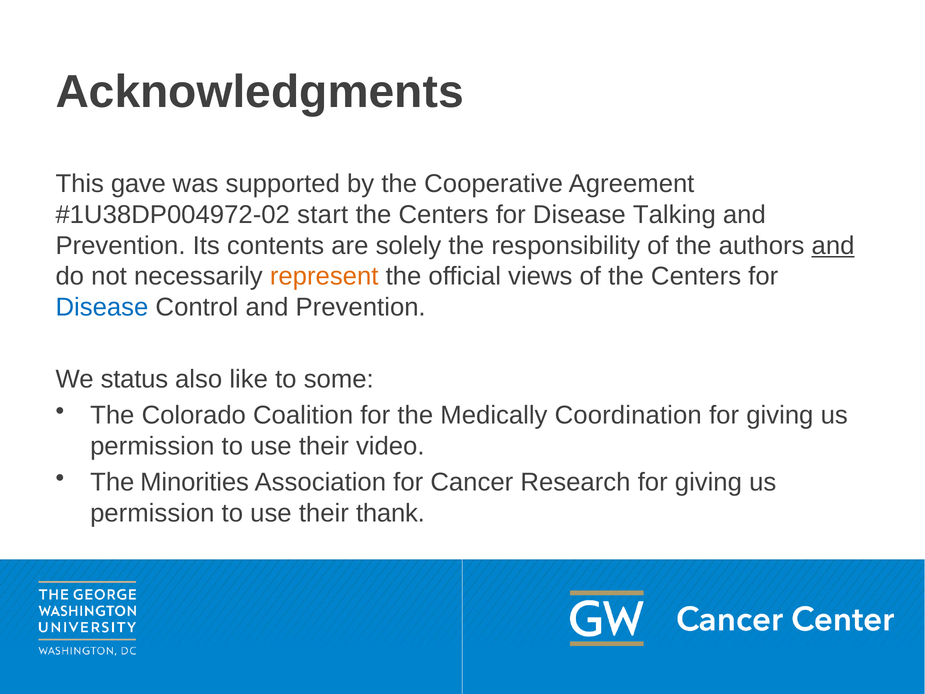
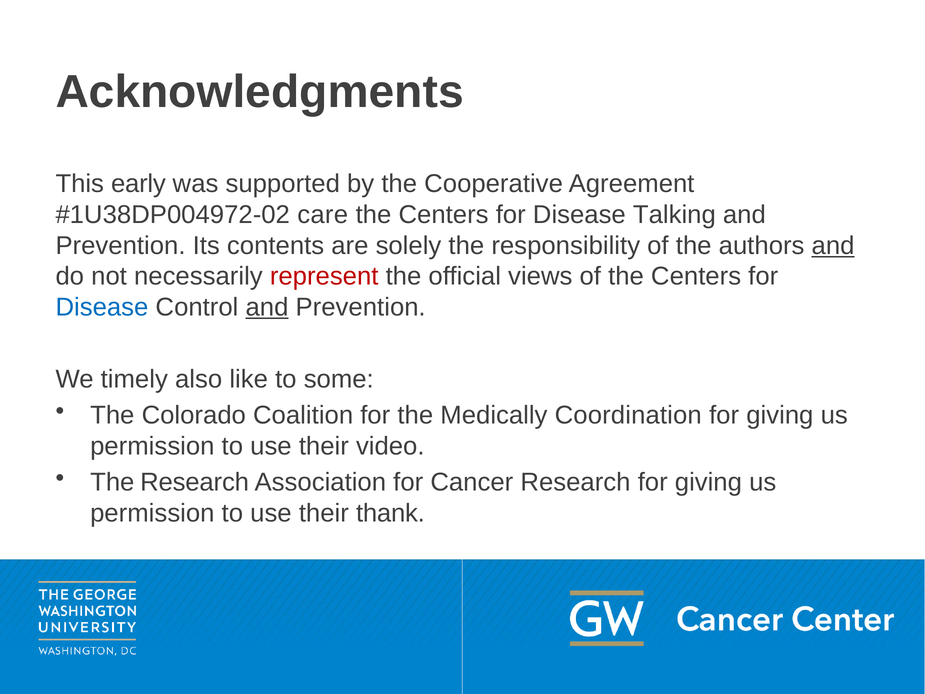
gave: gave -> early
start: start -> care
represent colour: orange -> red
and at (267, 307) underline: none -> present
status: status -> timely
The Minorities: Minorities -> Research
